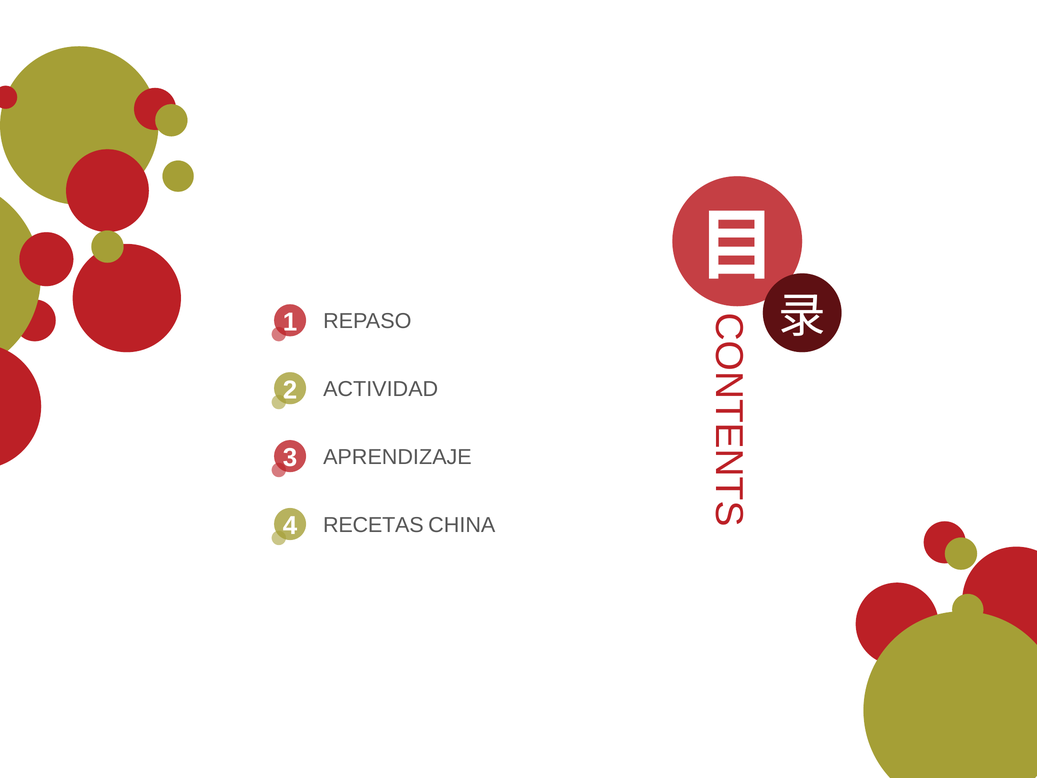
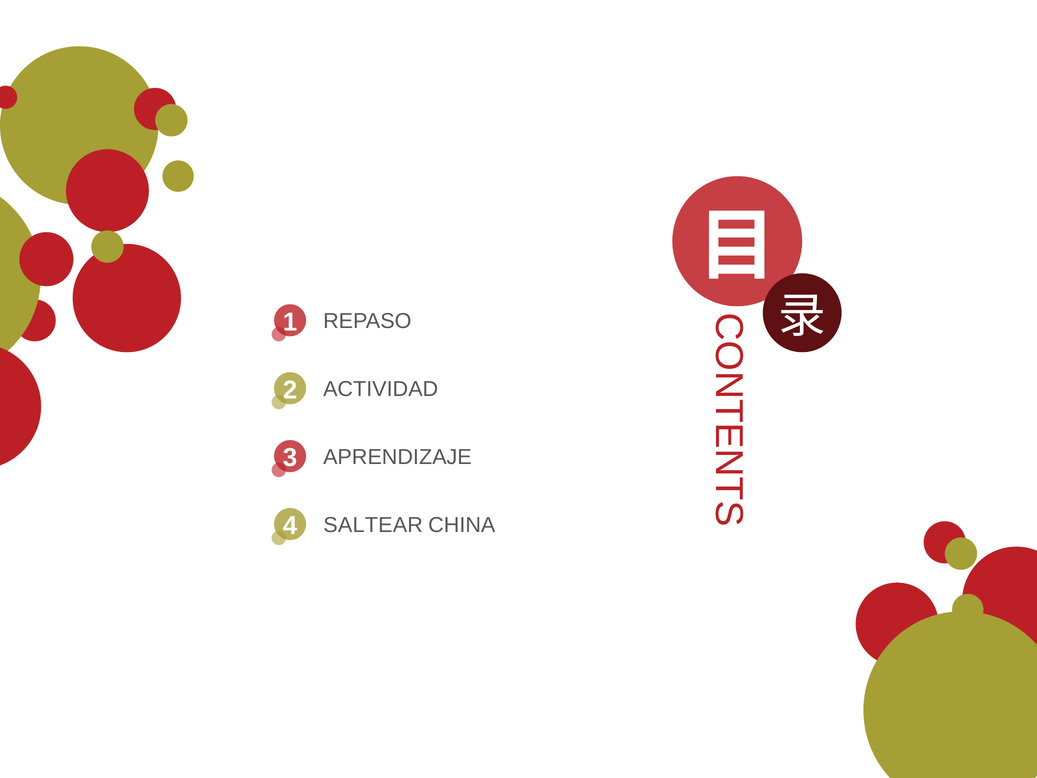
RECETAS: RECETAS -> SALTEAR
